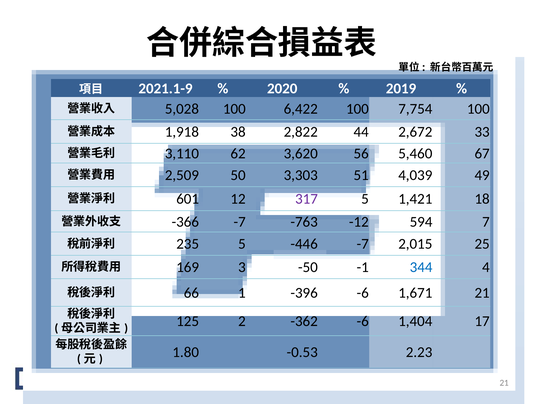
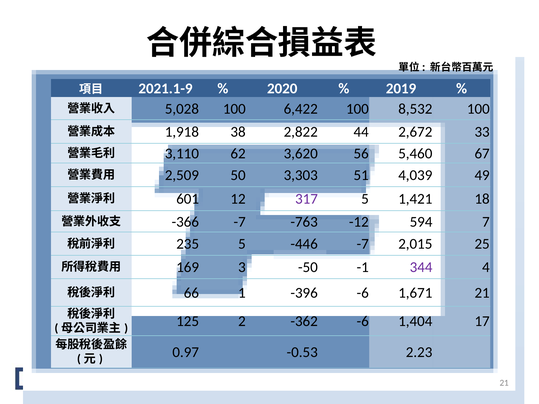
7,754: 7,754 -> 8,532
344 colour: blue -> purple
1.80: 1.80 -> 0.97
